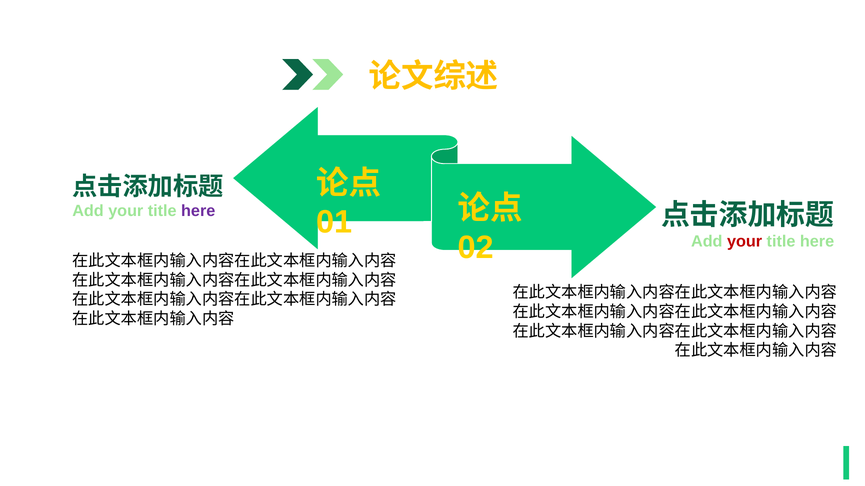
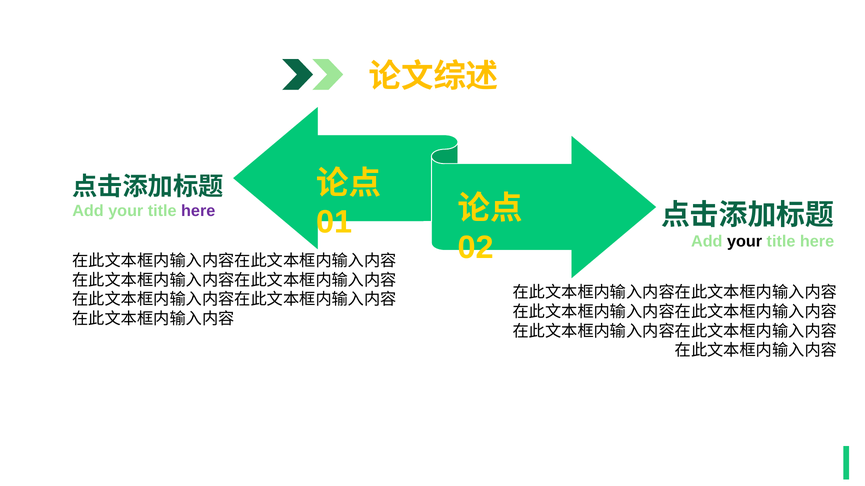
your at (745, 242) colour: red -> black
